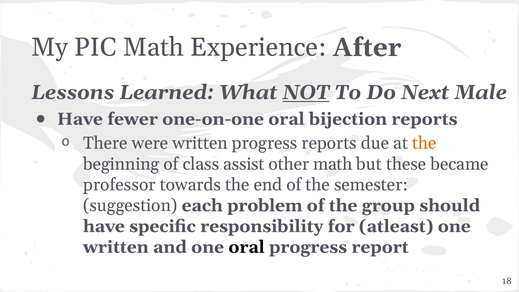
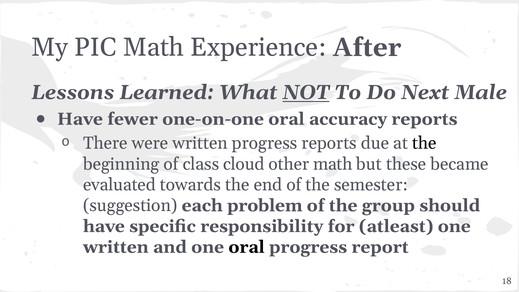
bijection: bijection -> accuracy
the at (424, 143) colour: orange -> black
assist: assist -> cloud
professor: professor -> evaluated
